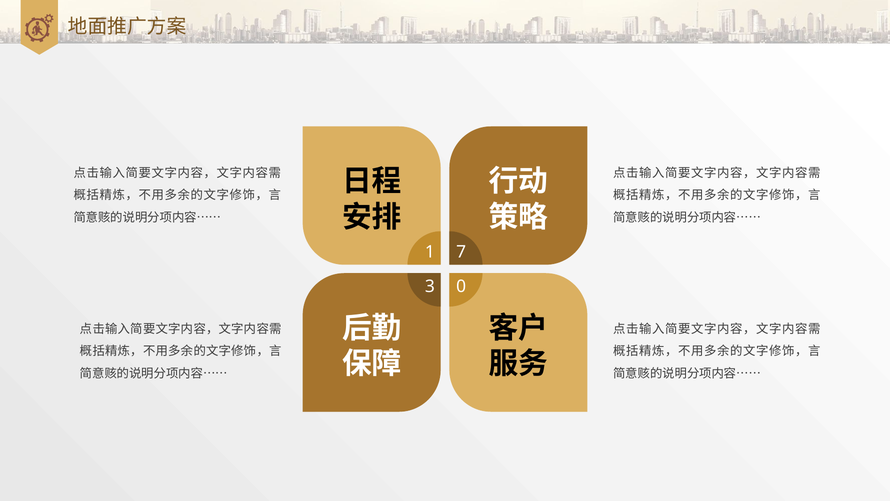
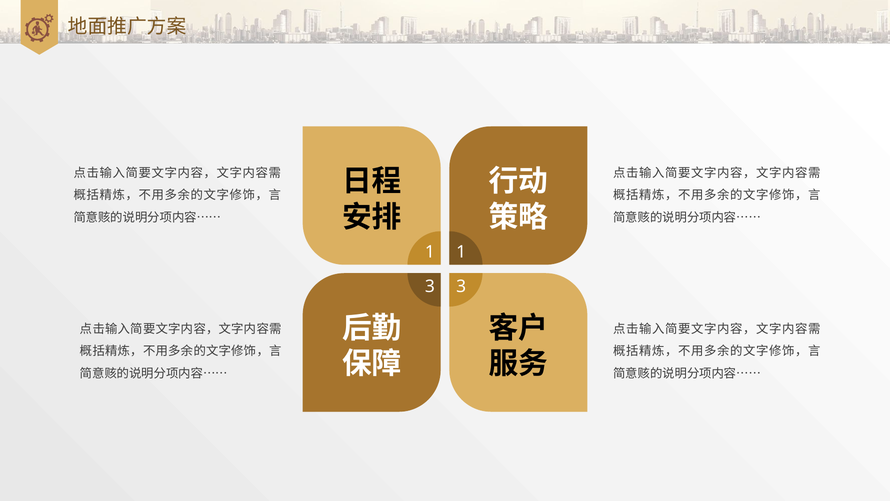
1 7: 7 -> 1
3 0: 0 -> 3
